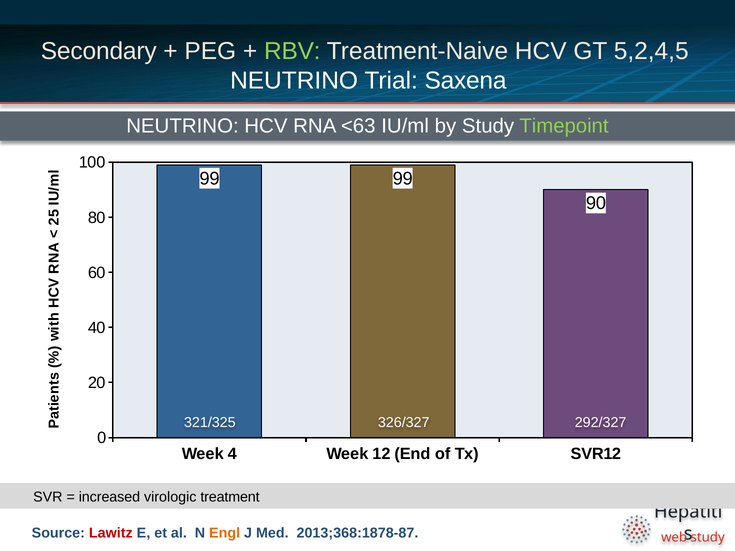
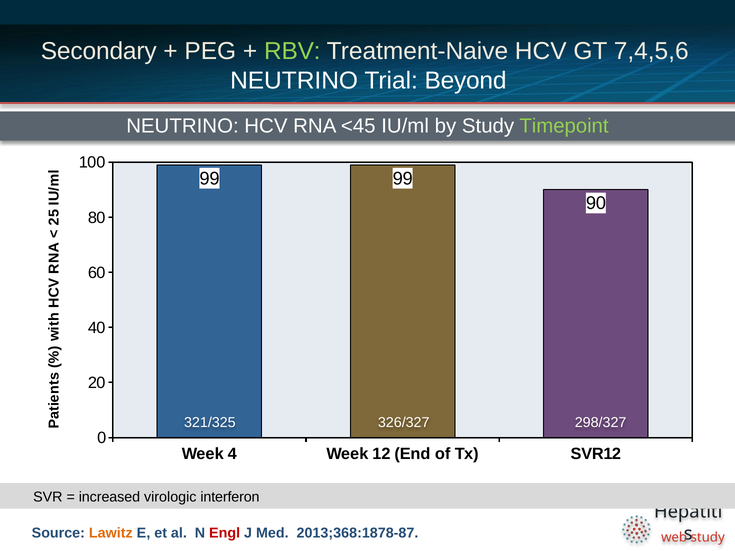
5,2,4,5: 5,2,4,5 -> 7,4,5,6
Saxena: Saxena -> Beyond
<63: <63 -> <45
292/327: 292/327 -> 298/327
treatment: treatment -> interferon
Lawitz colour: red -> orange
Engl colour: orange -> red
